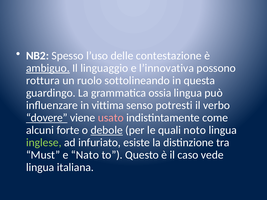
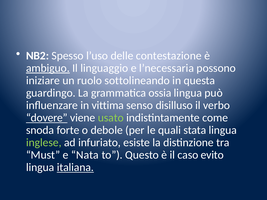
l’innovativa: l’innovativa -> l’necessaria
rottura: rottura -> iniziare
potresti: potresti -> disilluso
usato colour: pink -> light green
alcuni: alcuni -> snoda
debole underline: present -> none
noto: noto -> stata
Nato: Nato -> Nata
vede: vede -> evito
italiana underline: none -> present
